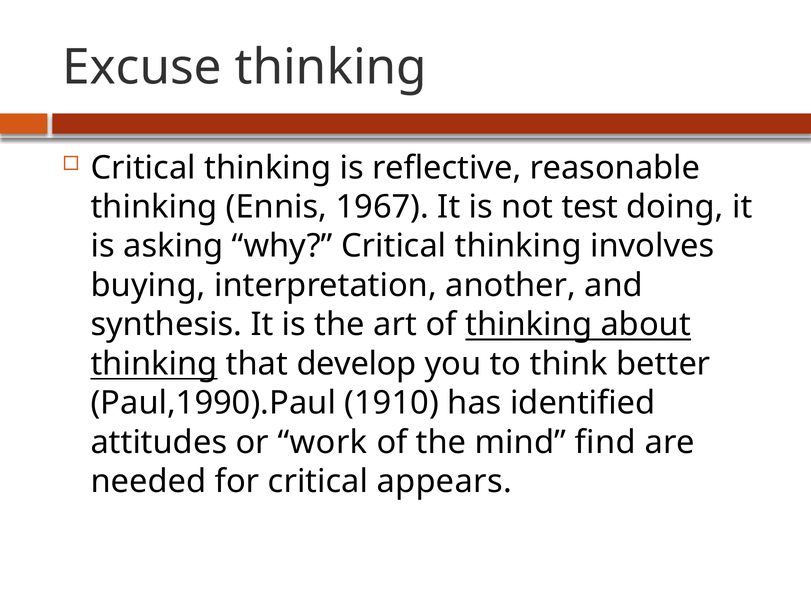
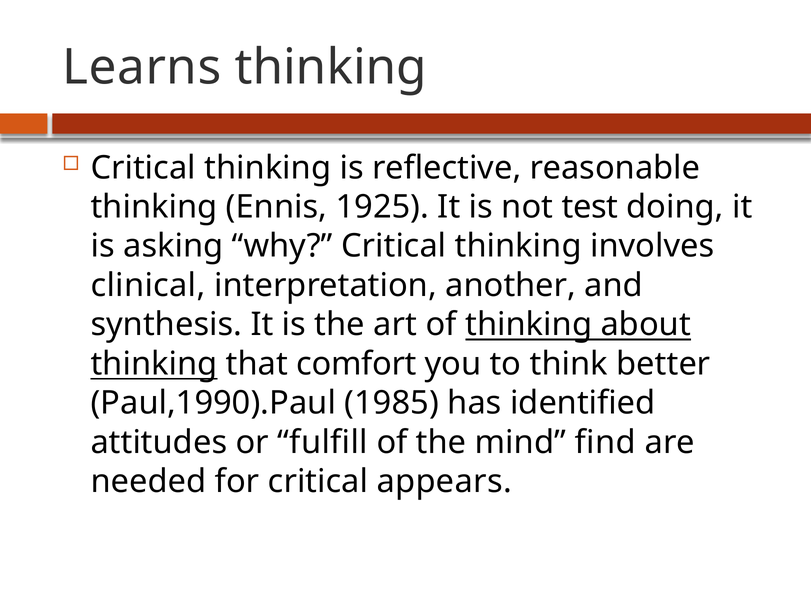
Excuse: Excuse -> Learns
1967: 1967 -> 1925
buying: buying -> clinical
develop: develop -> comfort
1910: 1910 -> 1985
work: work -> fulfill
